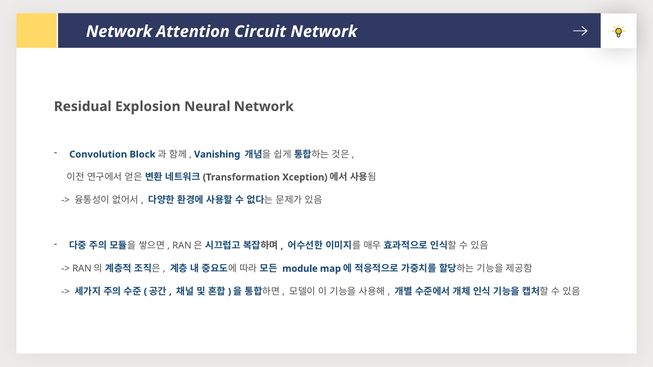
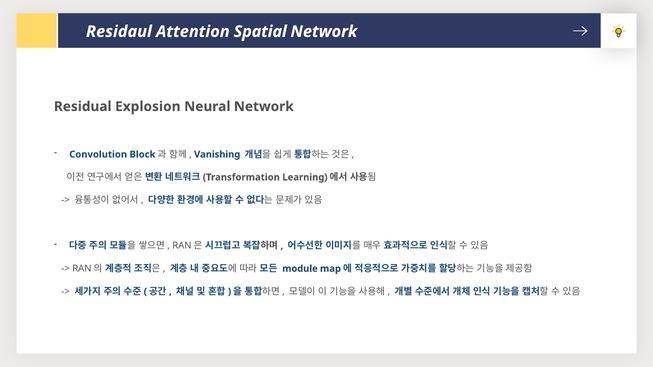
Network at (119, 32): Network -> Residaul
Circuit: Circuit -> Spatial
Xception: Xception -> Learning
